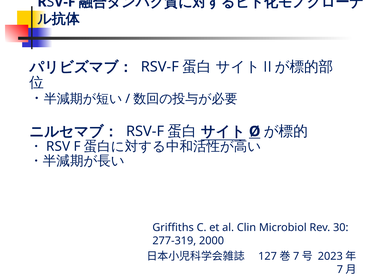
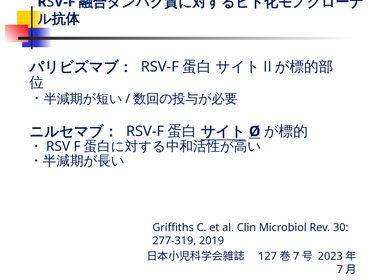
2000: 2000 -> 2019
